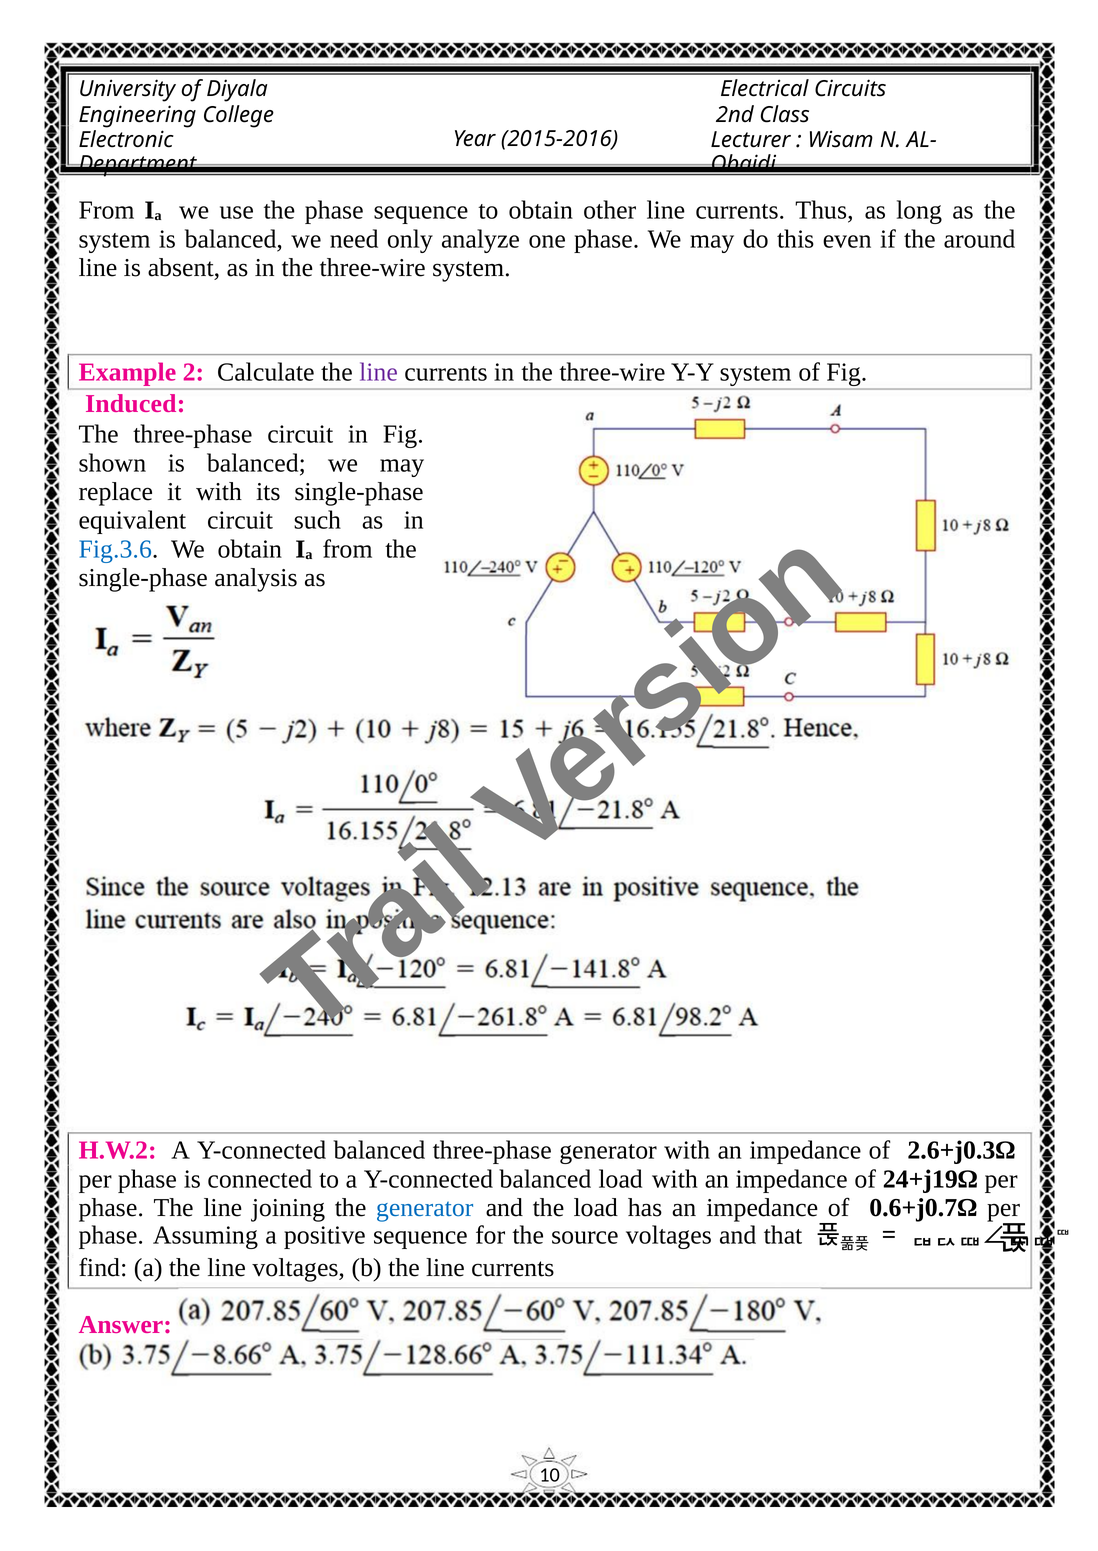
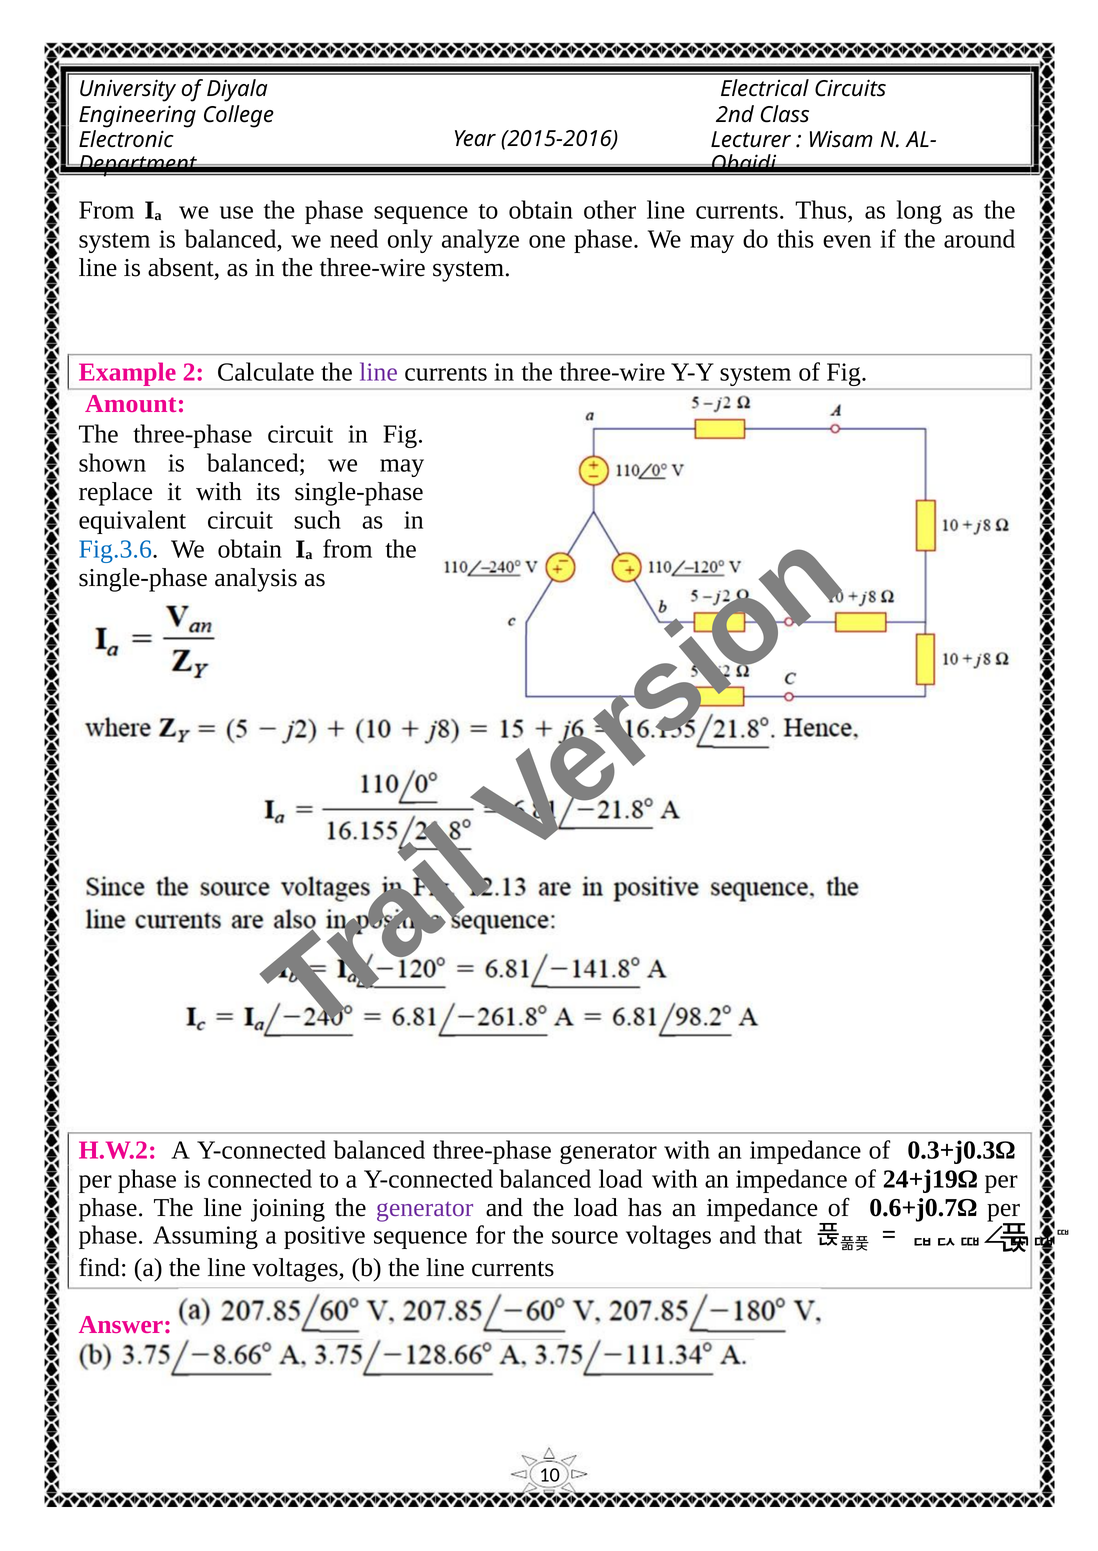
Induced: Induced -> Amount
2.6+j0.3Ω: 2.6+j0.3Ω -> 0.3+j0.3Ω
generator at (425, 1209) colour: blue -> purple
